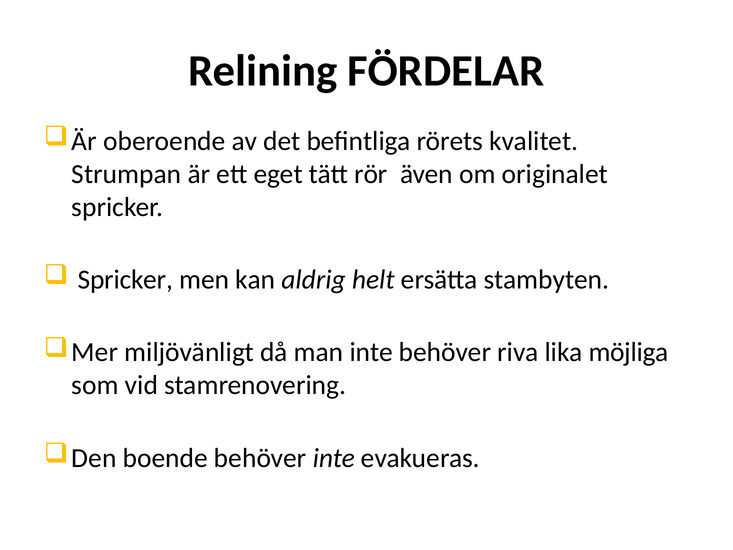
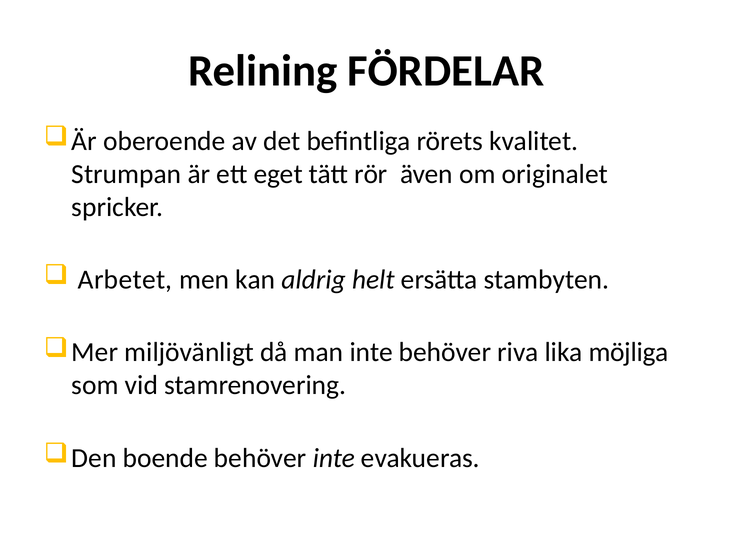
Spricker at (125, 280): Spricker -> Arbetet
